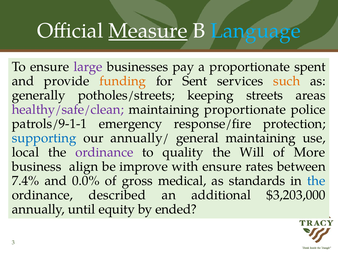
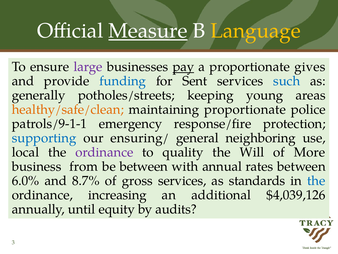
Language colour: light blue -> yellow
pay underline: none -> present
spent: spent -> gives
funding colour: orange -> blue
such colour: orange -> blue
streets: streets -> young
healthy/safe/clean colour: purple -> orange
annually/: annually/ -> ensuring/
general maintaining: maintaining -> neighboring
align: align -> from
be improve: improve -> between
with ensure: ensure -> annual
7.4%: 7.4% -> 6.0%
0.0%: 0.0% -> 8.7%
gross medical: medical -> services
described: described -> increasing
$3,203,000: $3,203,000 -> $4,039,126
ended: ended -> audits
